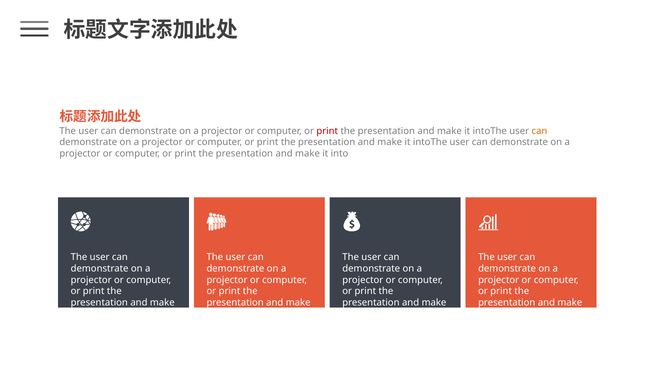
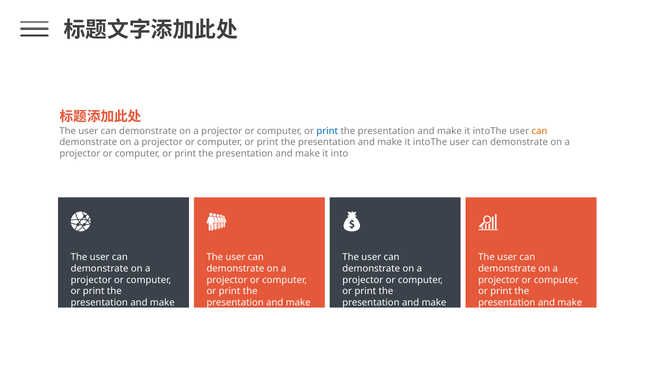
print at (327, 131) colour: red -> blue
